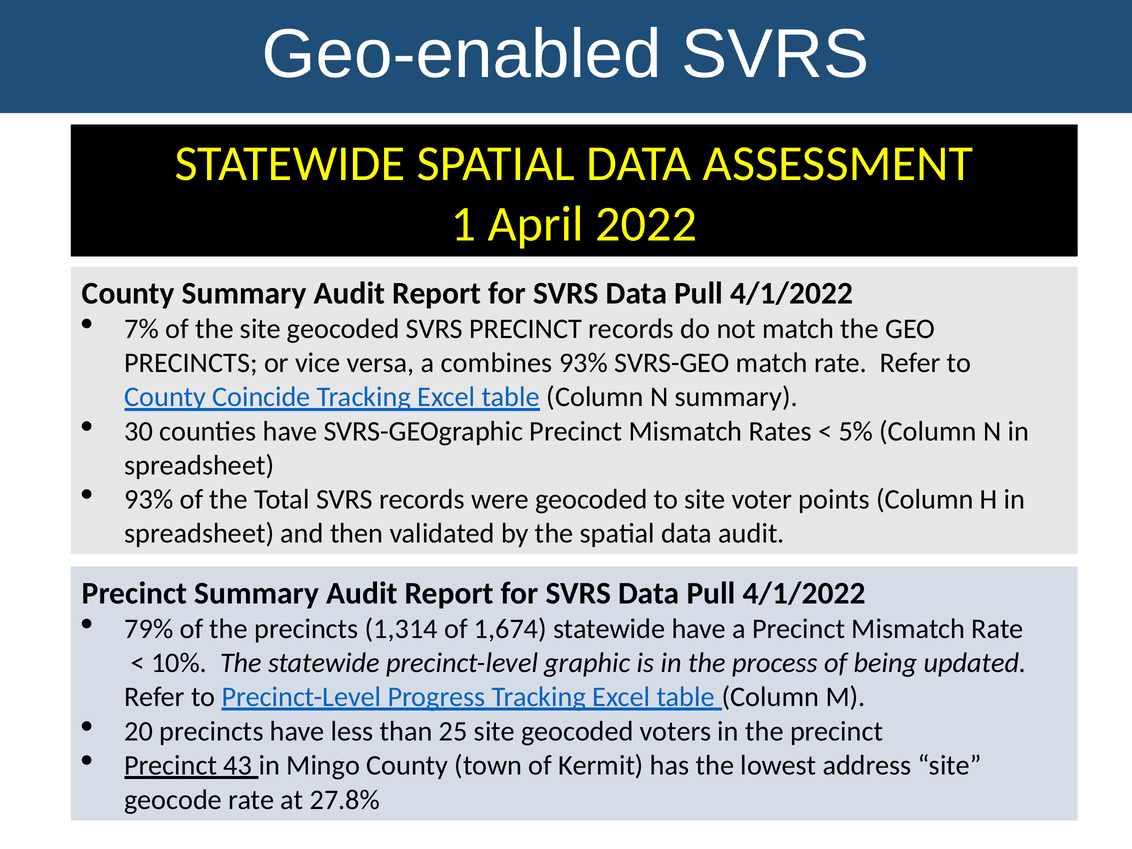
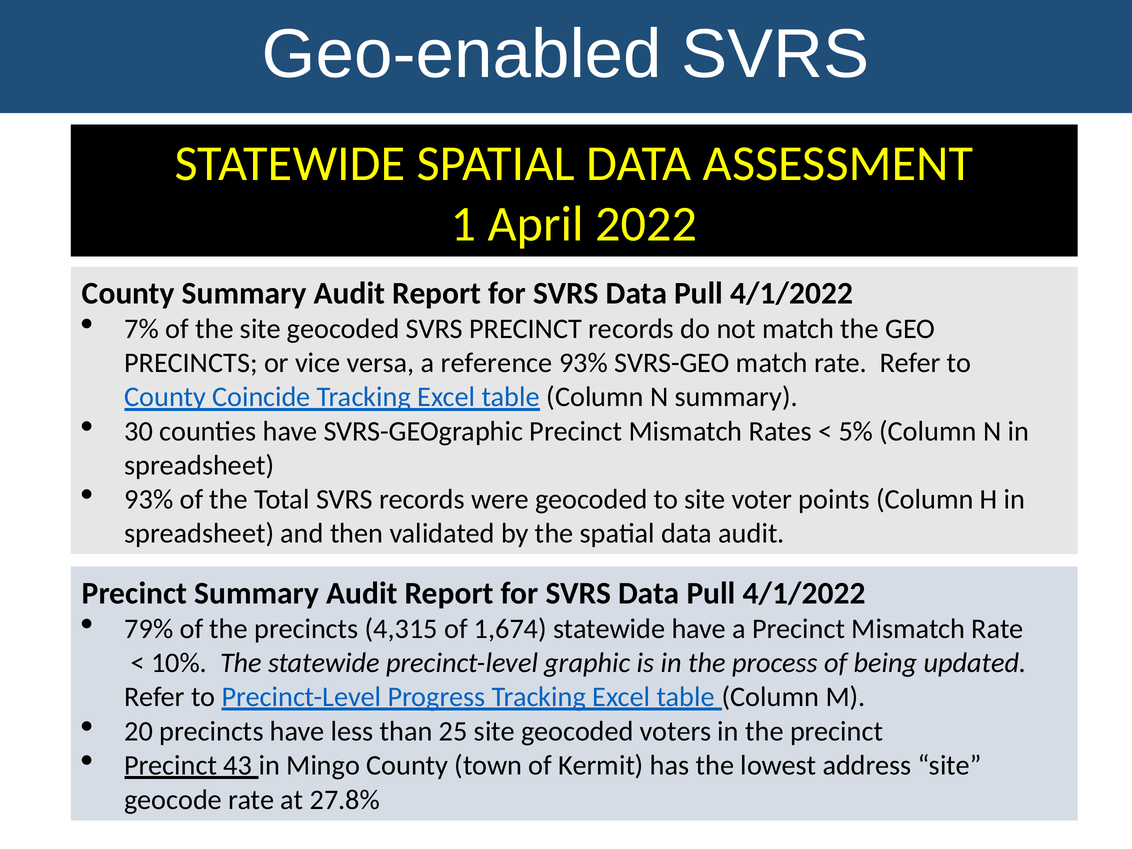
combines: combines -> reference
1,314: 1,314 -> 4,315
